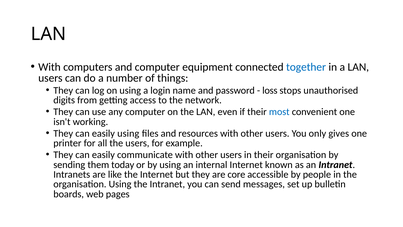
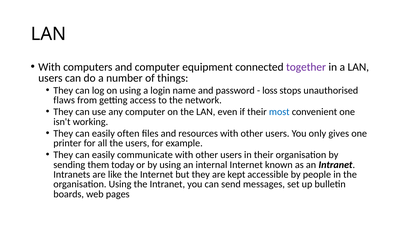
together colour: blue -> purple
digits: digits -> flaws
easily using: using -> often
core: core -> kept
